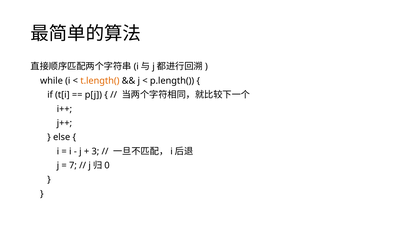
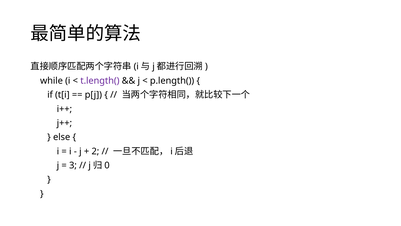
t.length( colour: orange -> purple
3: 3 -> 2
7: 7 -> 3
